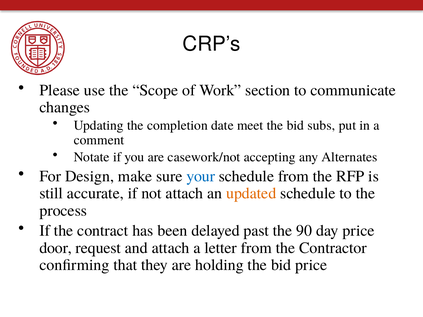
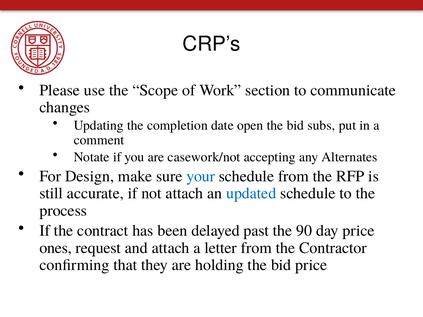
meet: meet -> open
updated colour: orange -> blue
door: door -> ones
